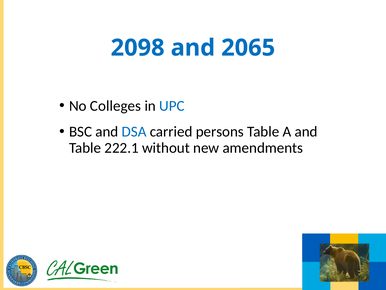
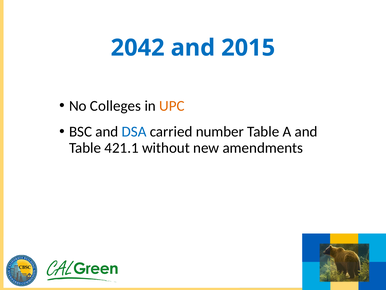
2098: 2098 -> 2042
2065: 2065 -> 2015
UPC colour: blue -> orange
persons: persons -> number
222.1: 222.1 -> 421.1
